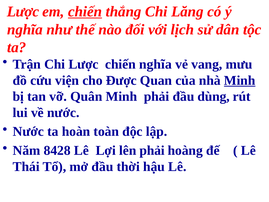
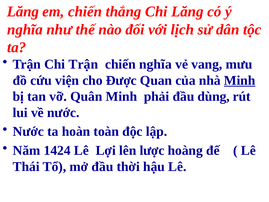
Lược at (23, 12): Lược -> Lăng
chiến at (85, 12) underline: present -> none
Chi Lược: Lược -> Trận
8428: 8428 -> 1424
lên phải: phải -> lược
